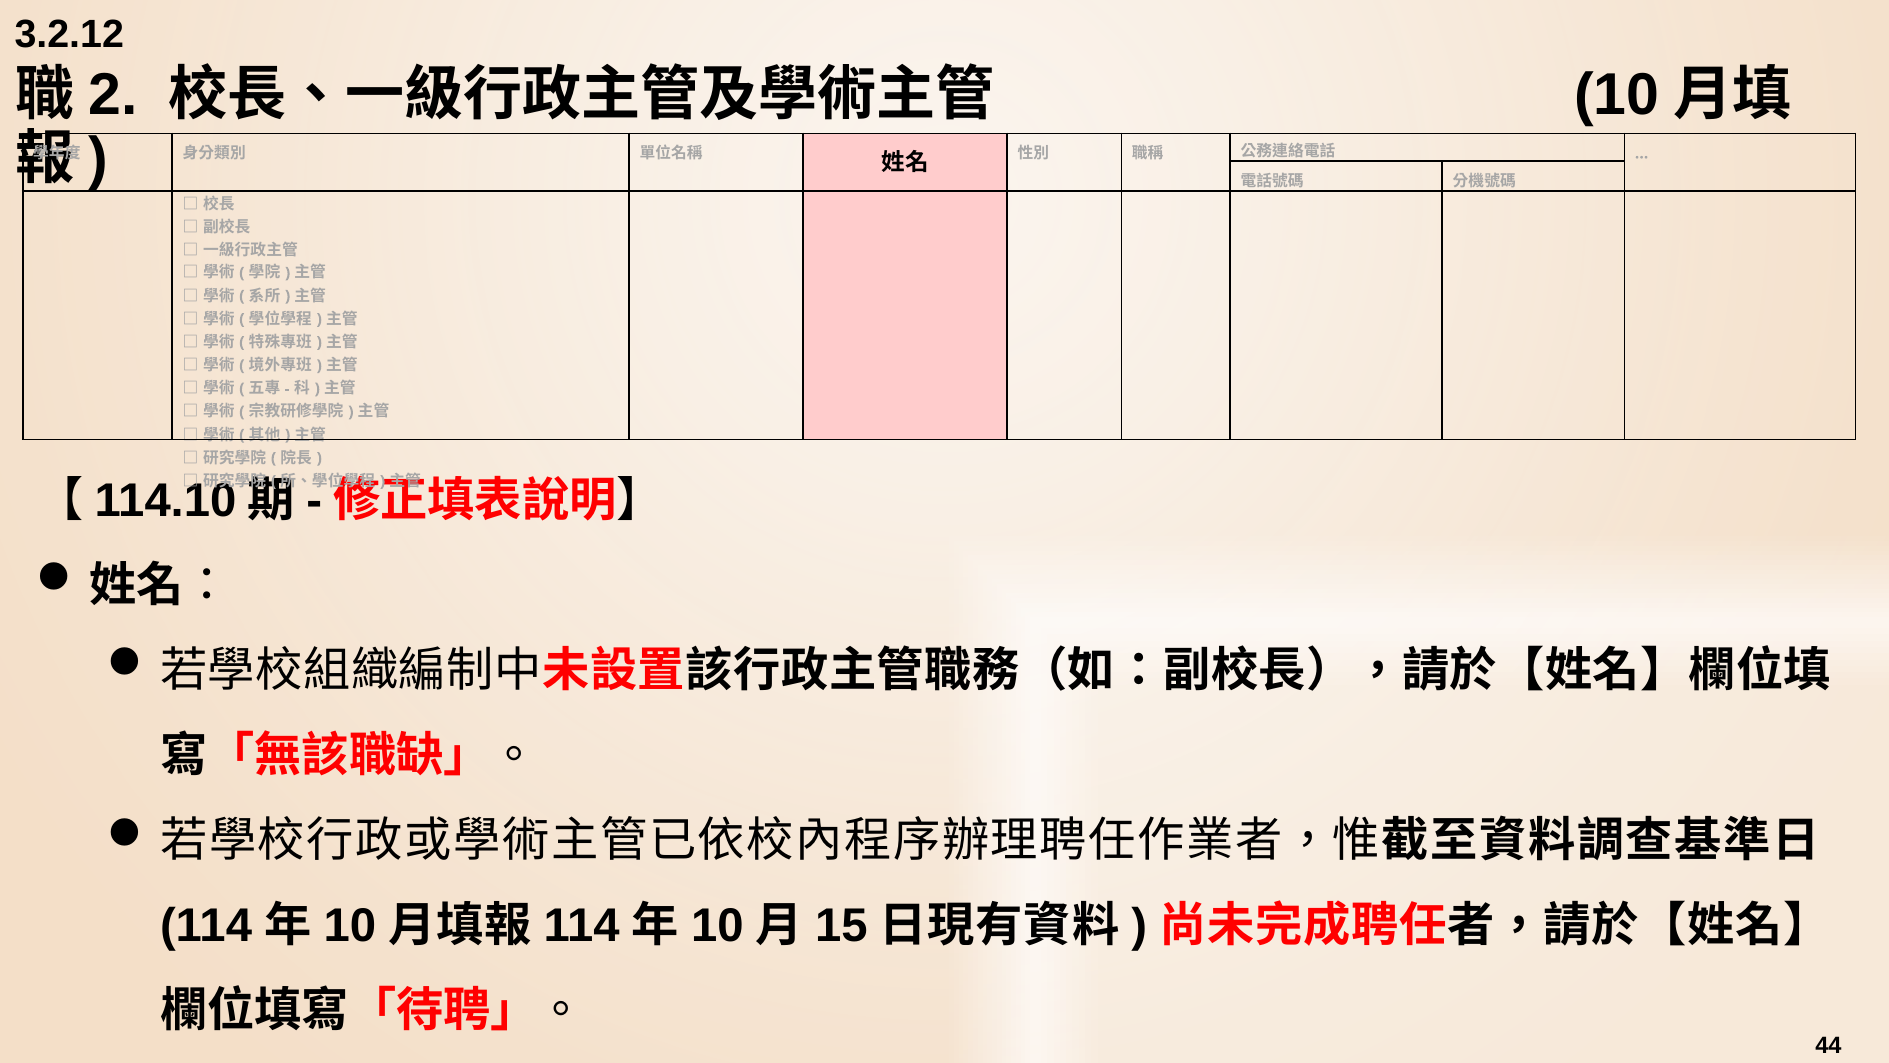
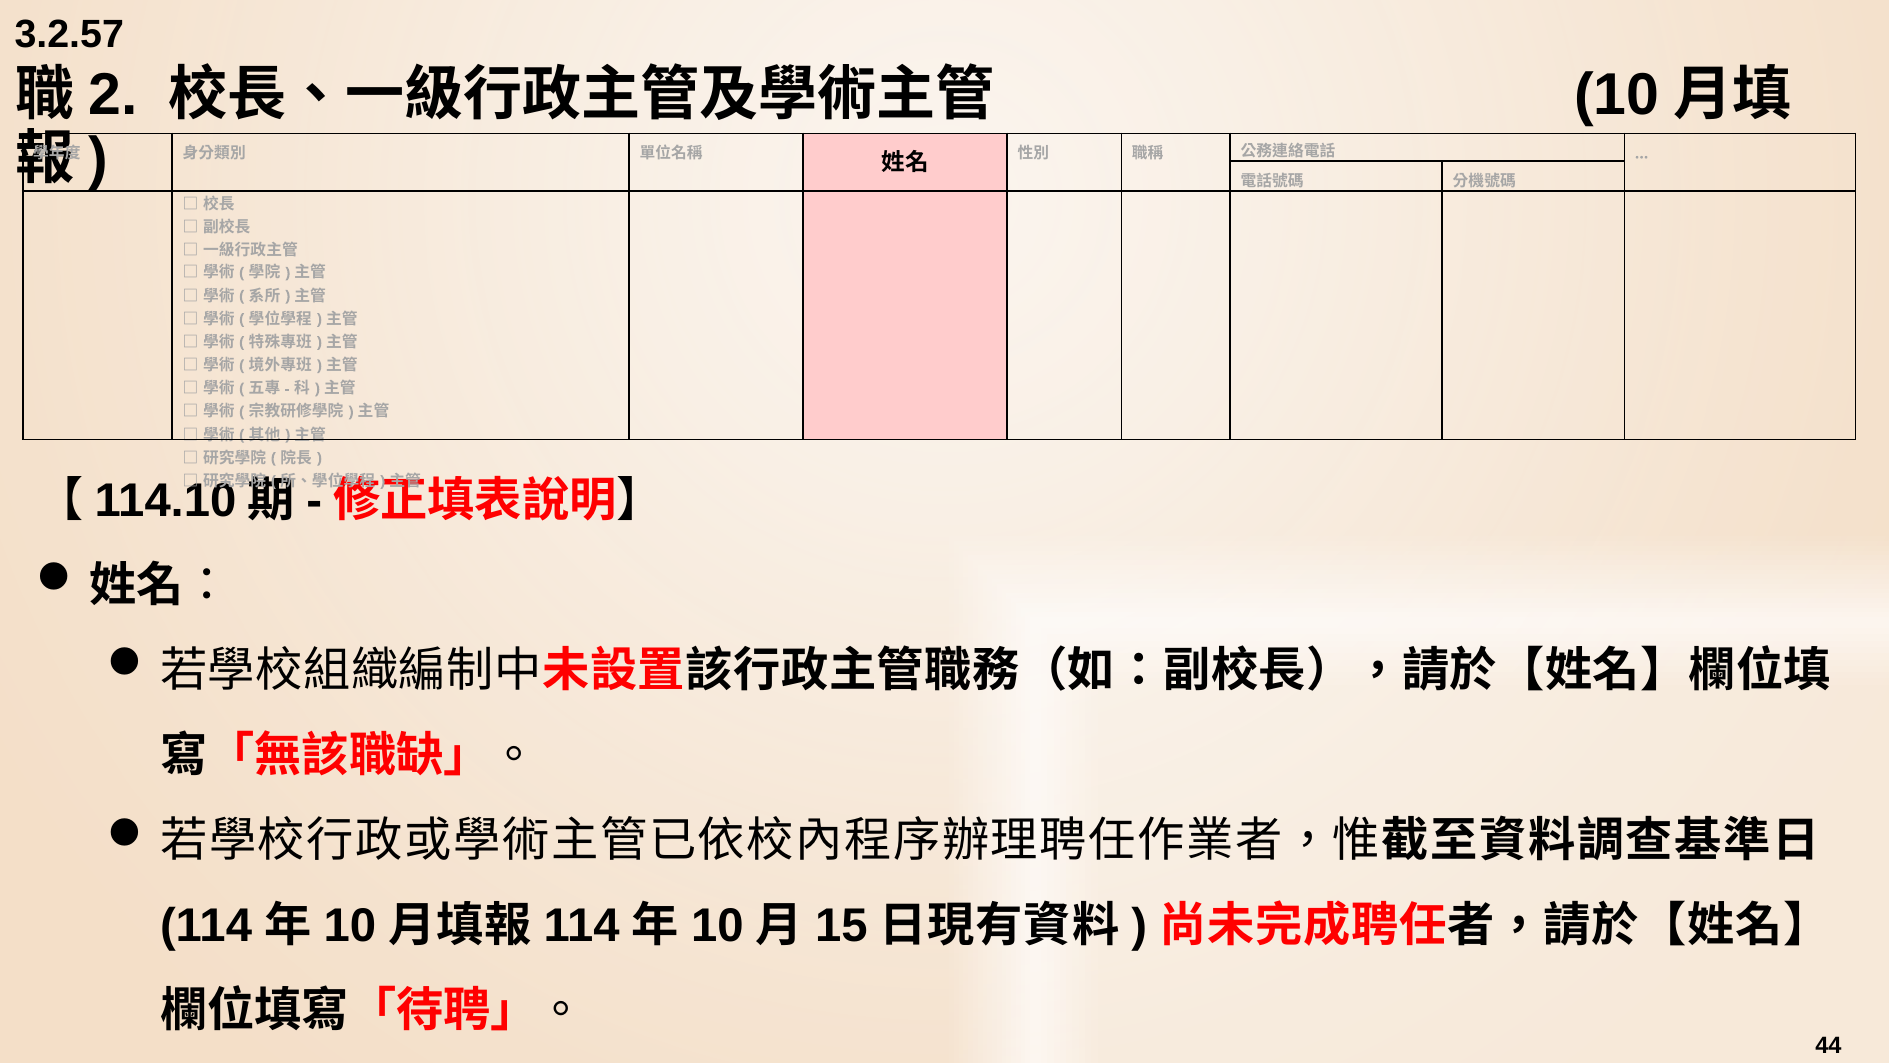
3.2.12: 3.2.12 -> 3.2.57
